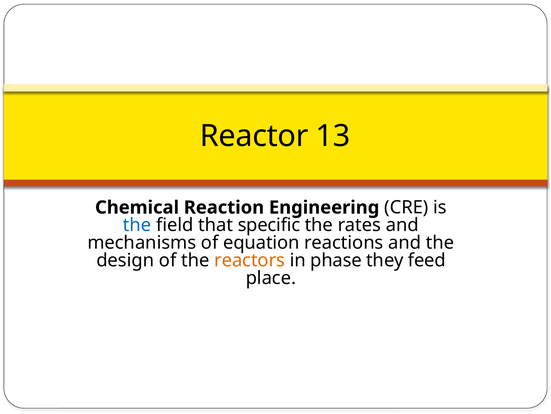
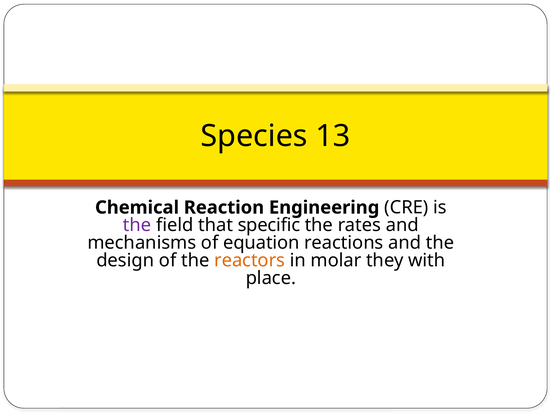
Reactor: Reactor -> Species
the at (137, 225) colour: blue -> purple
phase: phase -> molar
feed: feed -> with
